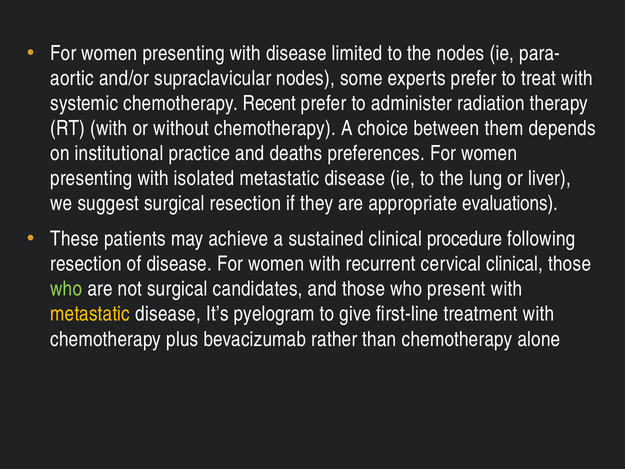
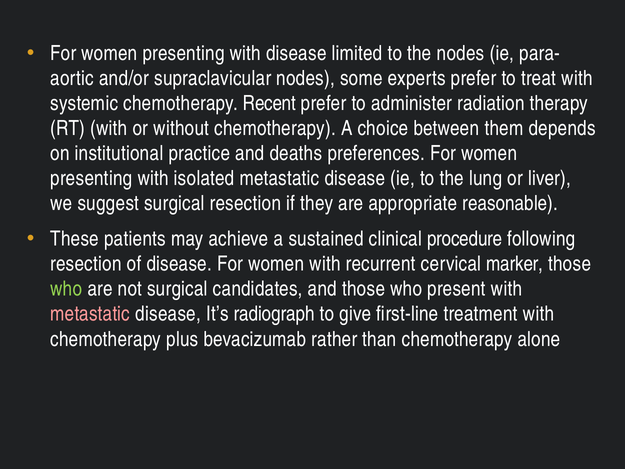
evaluations: evaluations -> reasonable
cervical clinical: clinical -> marker
metastatic at (90, 314) colour: yellow -> pink
pyelogram: pyelogram -> radiograph
